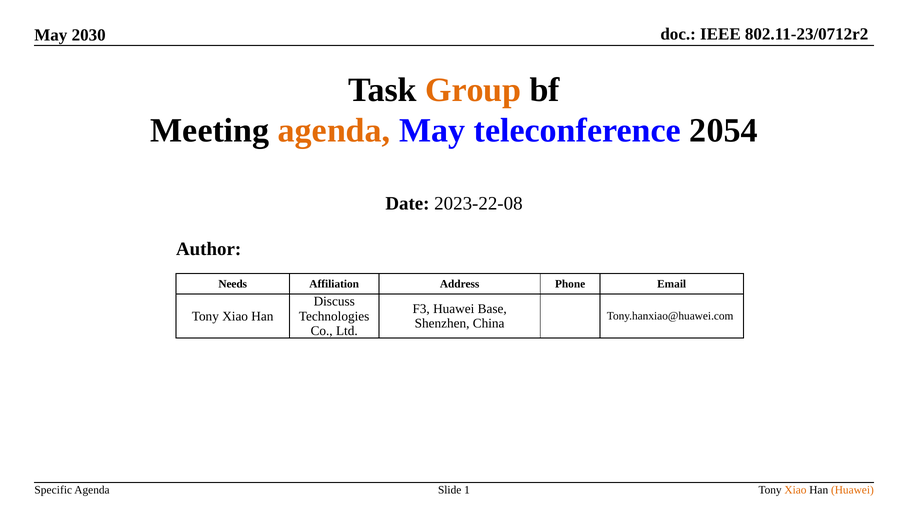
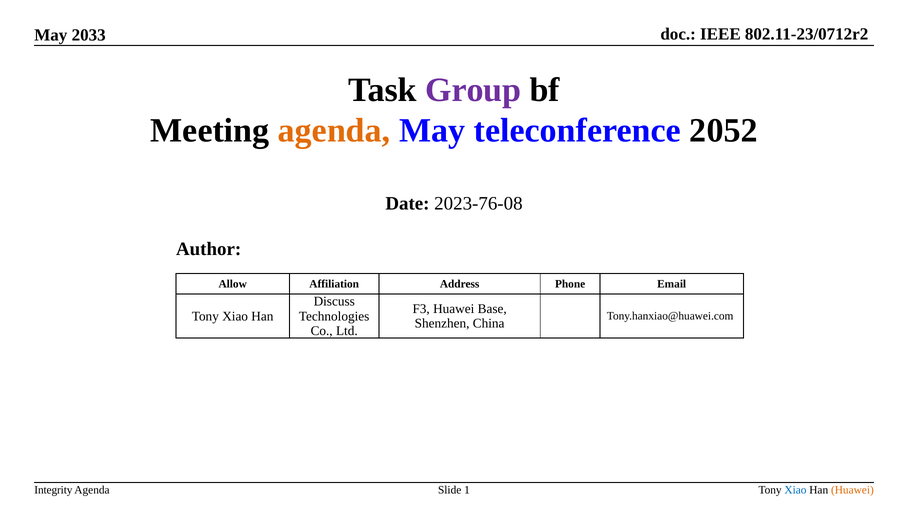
2030: 2030 -> 2033
Group colour: orange -> purple
2054: 2054 -> 2052
2023-22-08: 2023-22-08 -> 2023-76-08
Needs: Needs -> Allow
Specific: Specific -> Integrity
Xiao at (795, 490) colour: orange -> blue
